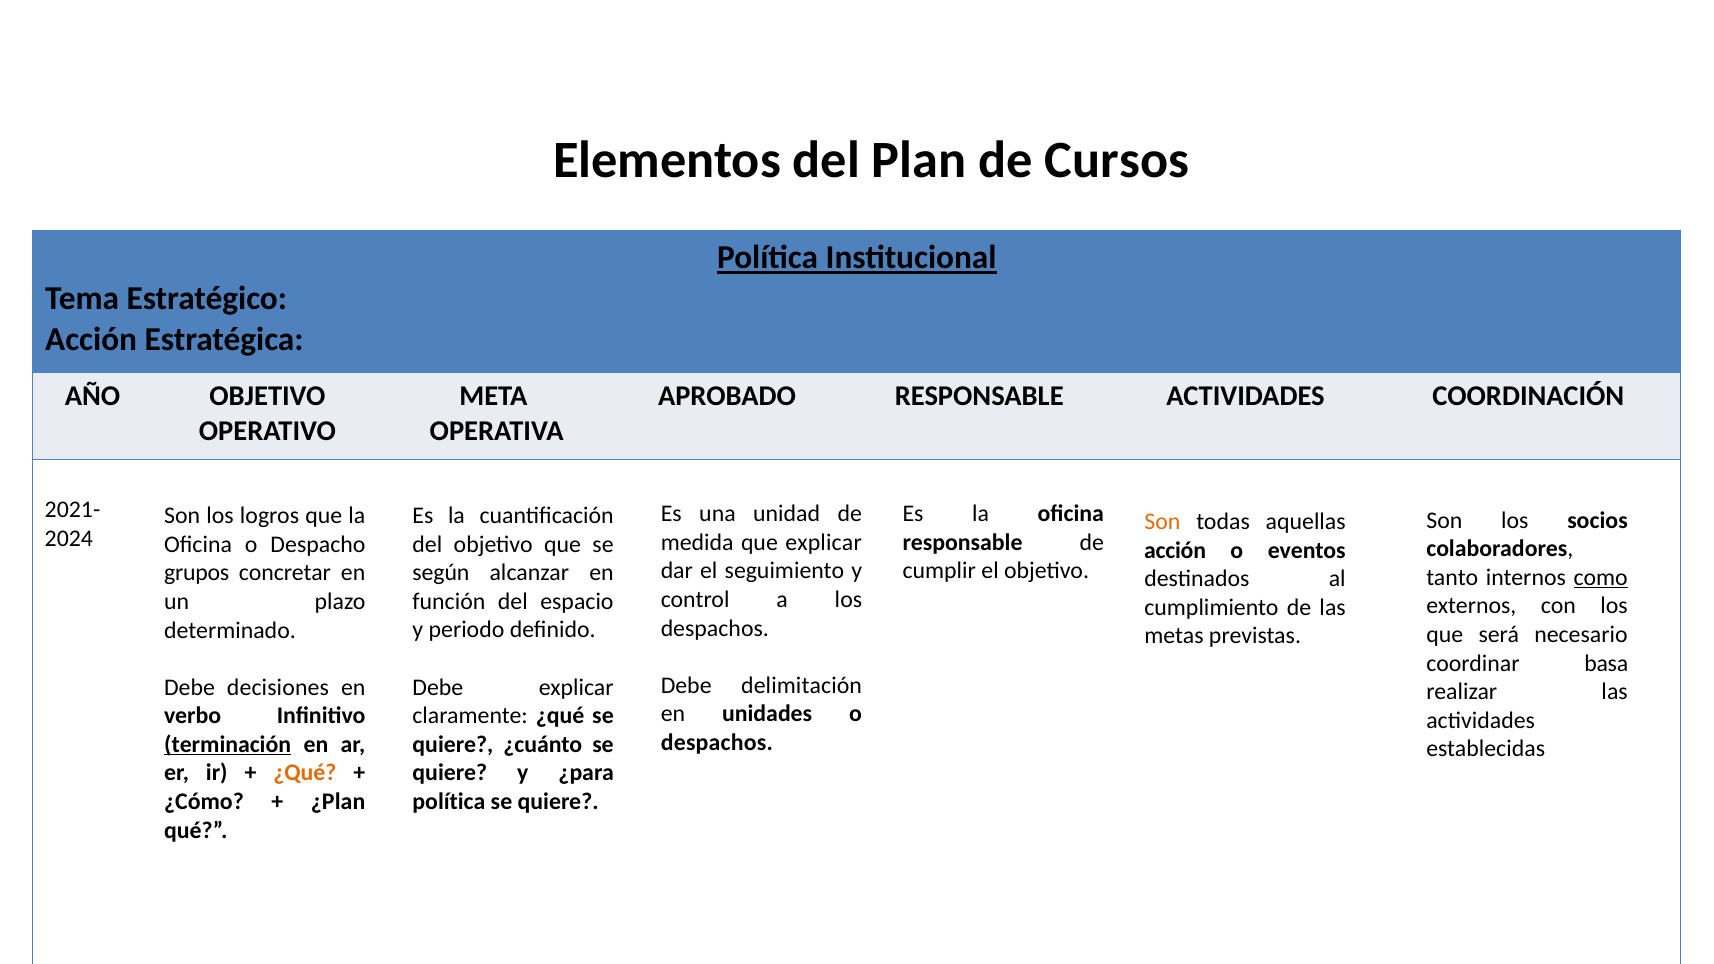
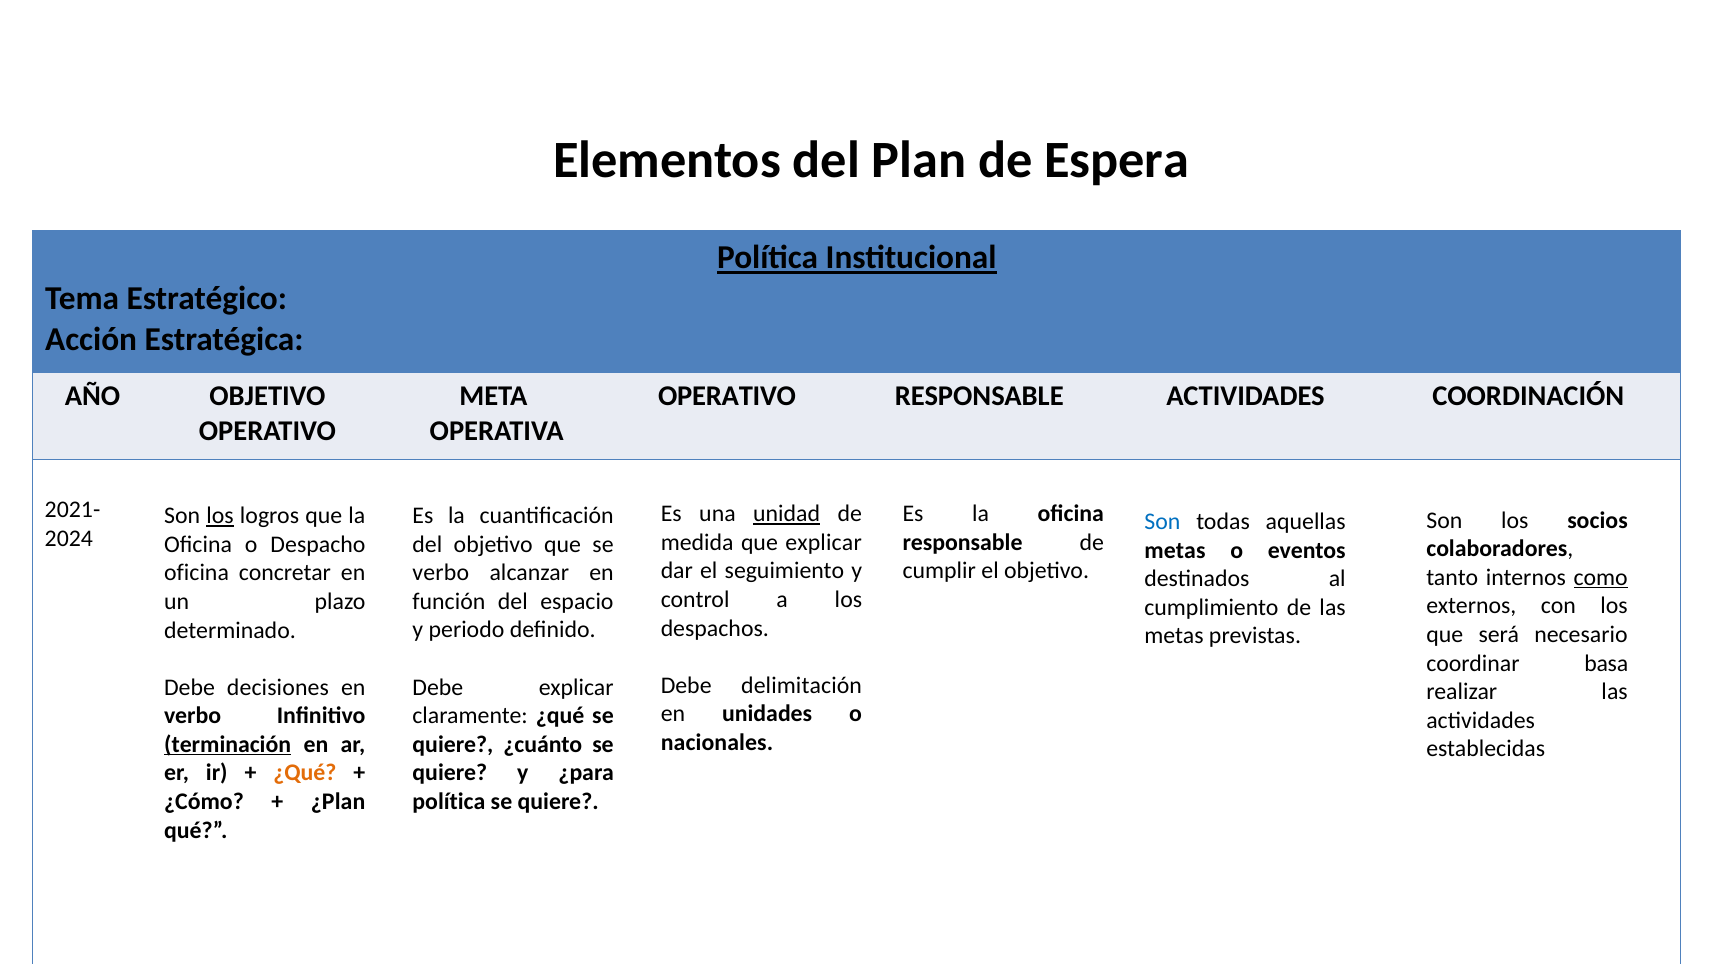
Cursos: Cursos -> Espera
APROBADO at (727, 396): APROBADO -> OPERATIVO
unidad underline: none -> present
los at (220, 516) underline: none -> present
Son at (1162, 522) colour: orange -> blue
acción at (1175, 550): acción -> metas
según at (441, 573): según -> verbo
grupos at (197, 573): grupos -> oficina
despachos at (717, 743): despachos -> nacionales
